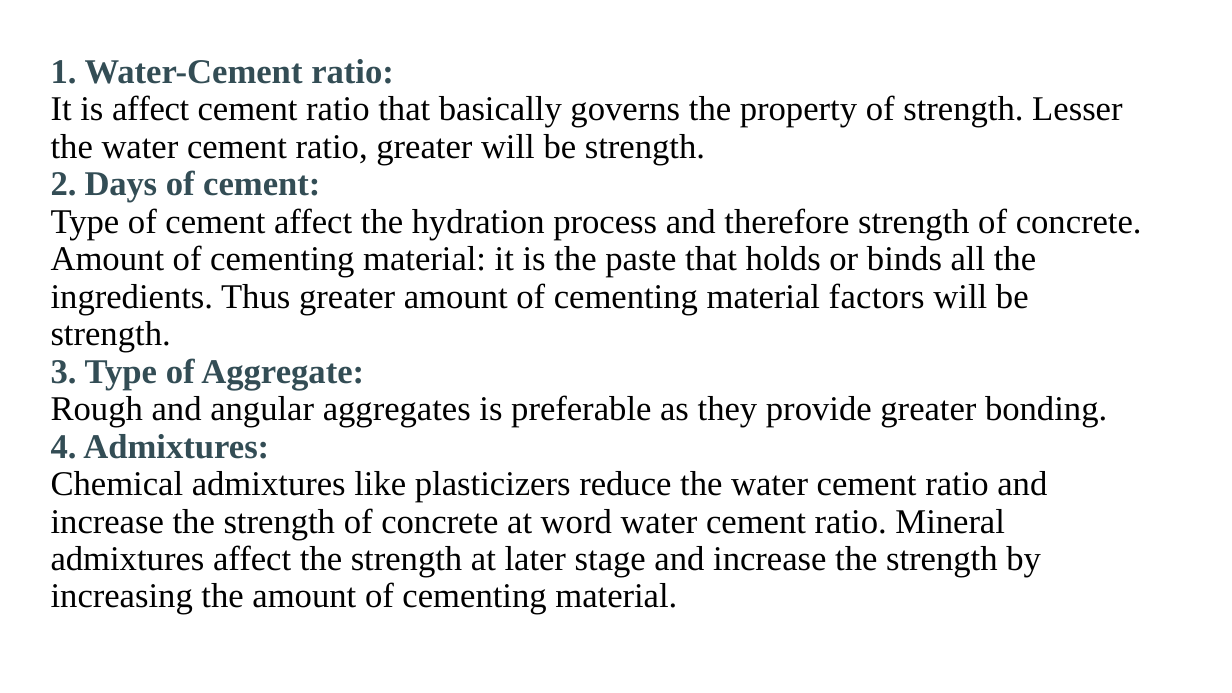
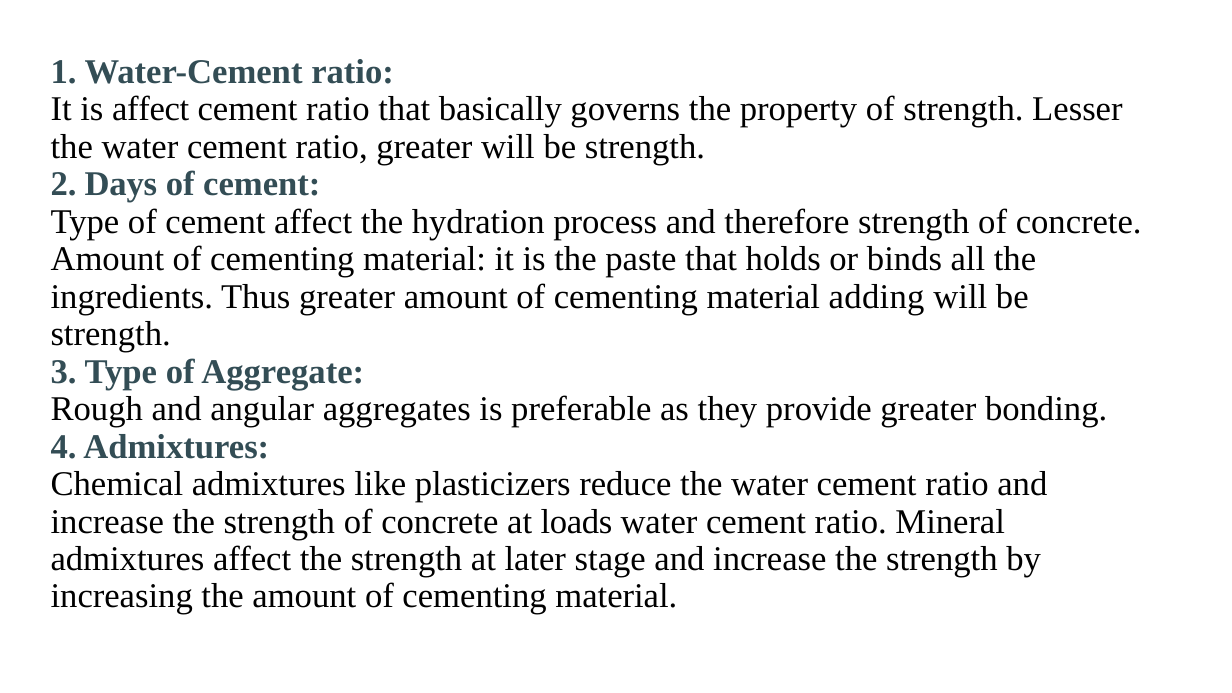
factors: factors -> adding
word: word -> loads
